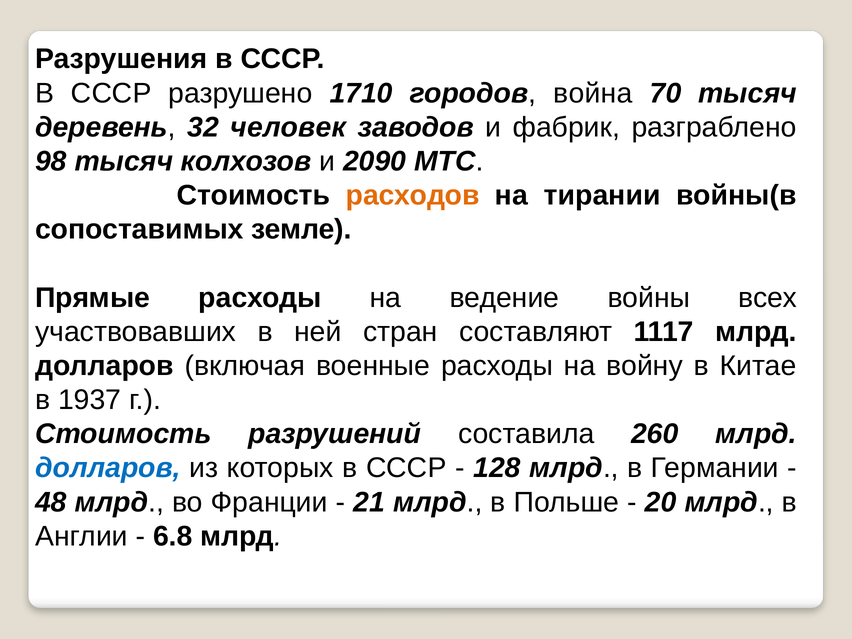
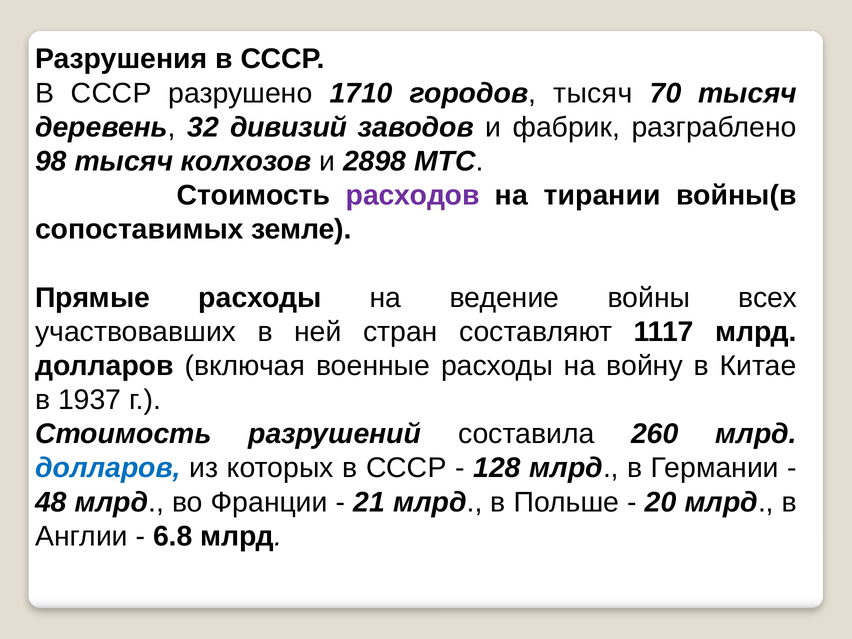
городов война: война -> тысяч
человек: человек -> дивизий
2090: 2090 -> 2898
расходов colour: orange -> purple
